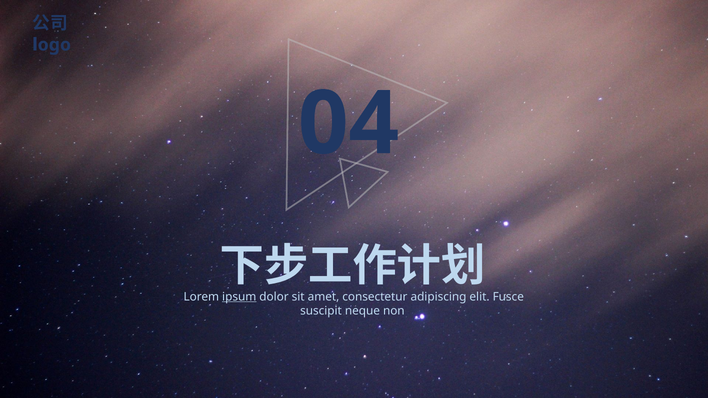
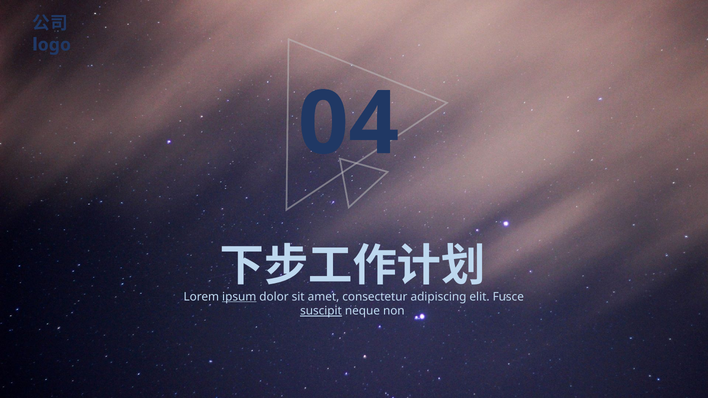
suscipit underline: none -> present
